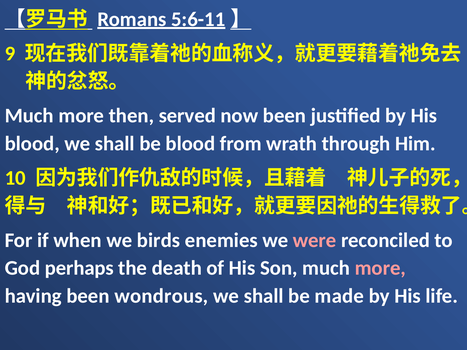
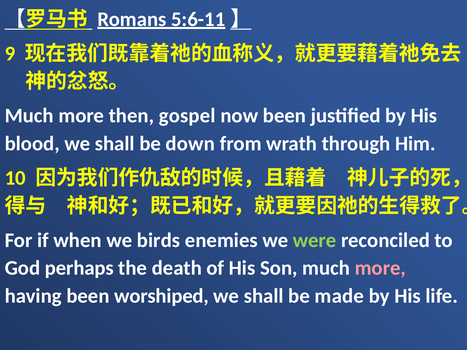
served: served -> gospel
be blood: blood -> down
were colour: pink -> light green
wondrous: wondrous -> worshiped
